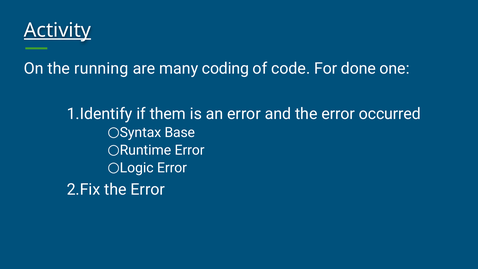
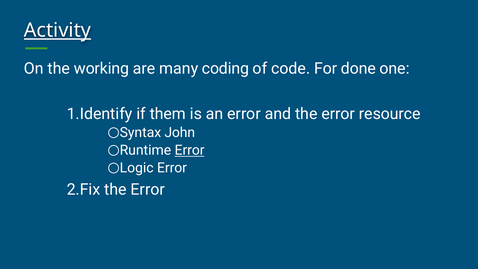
running: running -> working
occurred: occurred -> resource
Base: Base -> John
Error at (190, 150) underline: none -> present
